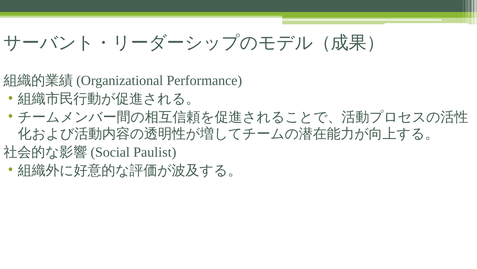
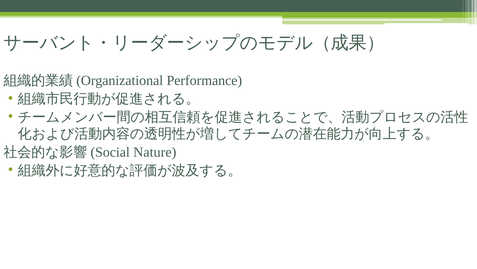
Paulist: Paulist -> Nature
